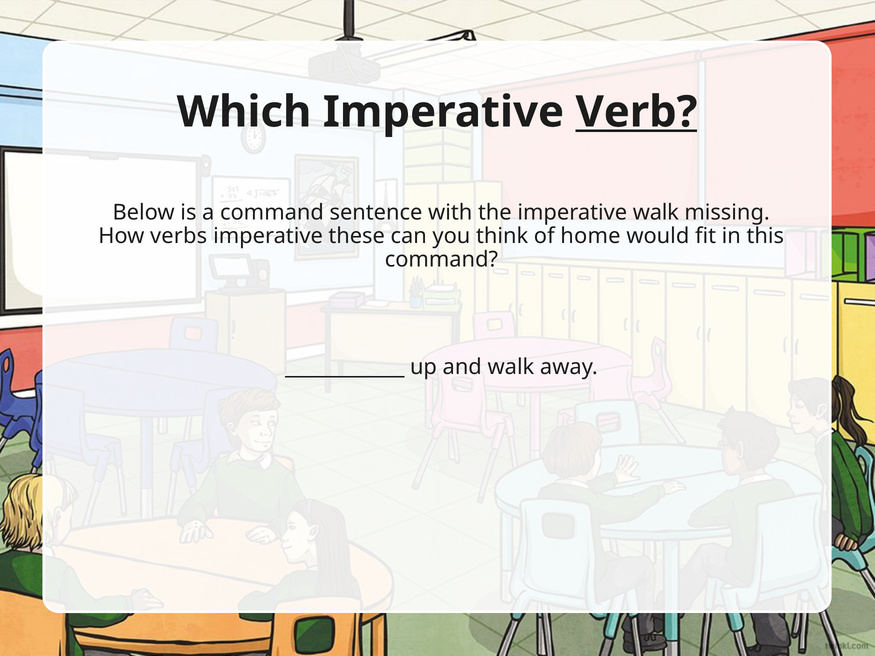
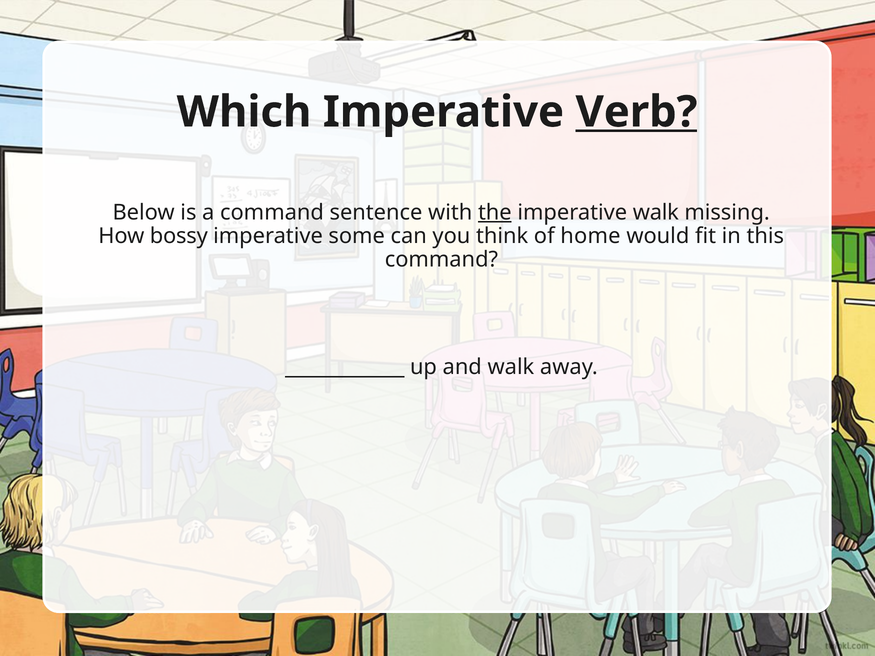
the underline: none -> present
verbs: verbs -> bossy
these: these -> some
